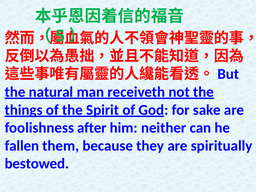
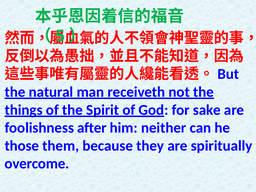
fallen: fallen -> those
bestowed: bestowed -> overcome
